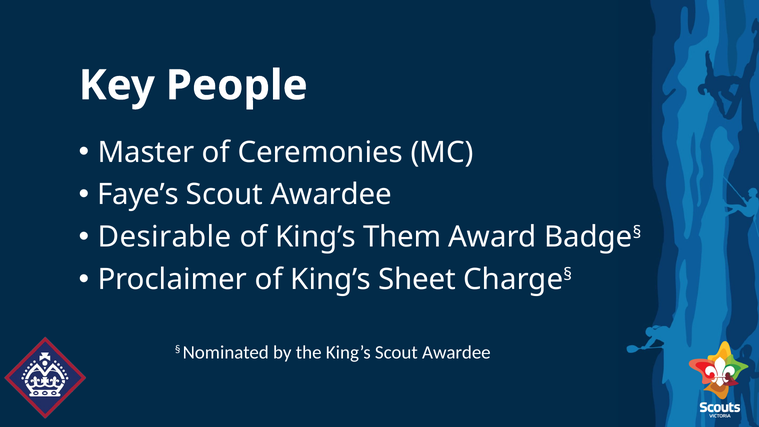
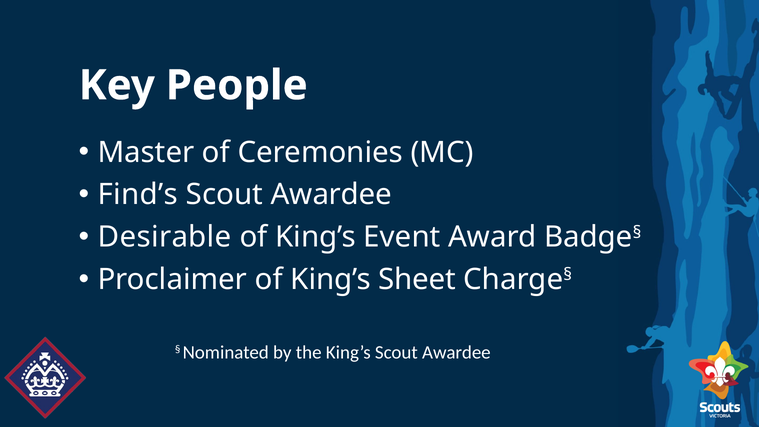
Faye’s: Faye’s -> Find’s
Them: Them -> Event
